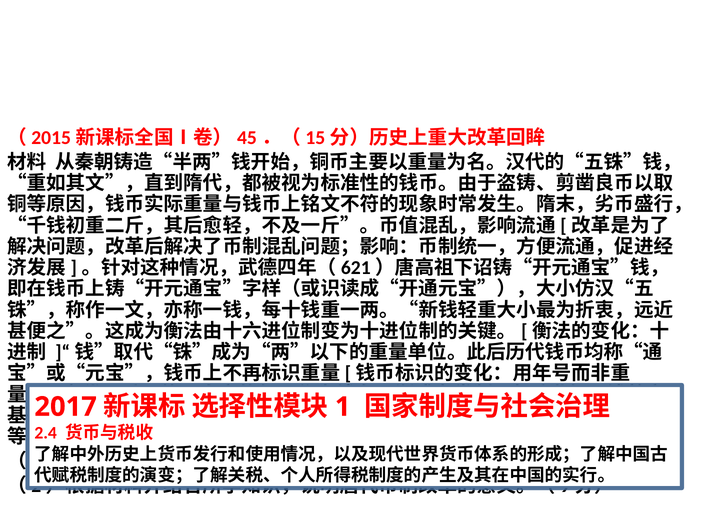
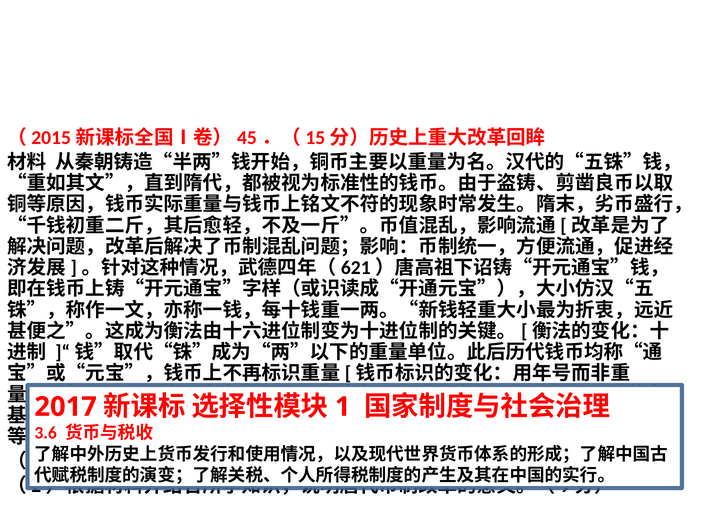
2.4: 2.4 -> 3.6
